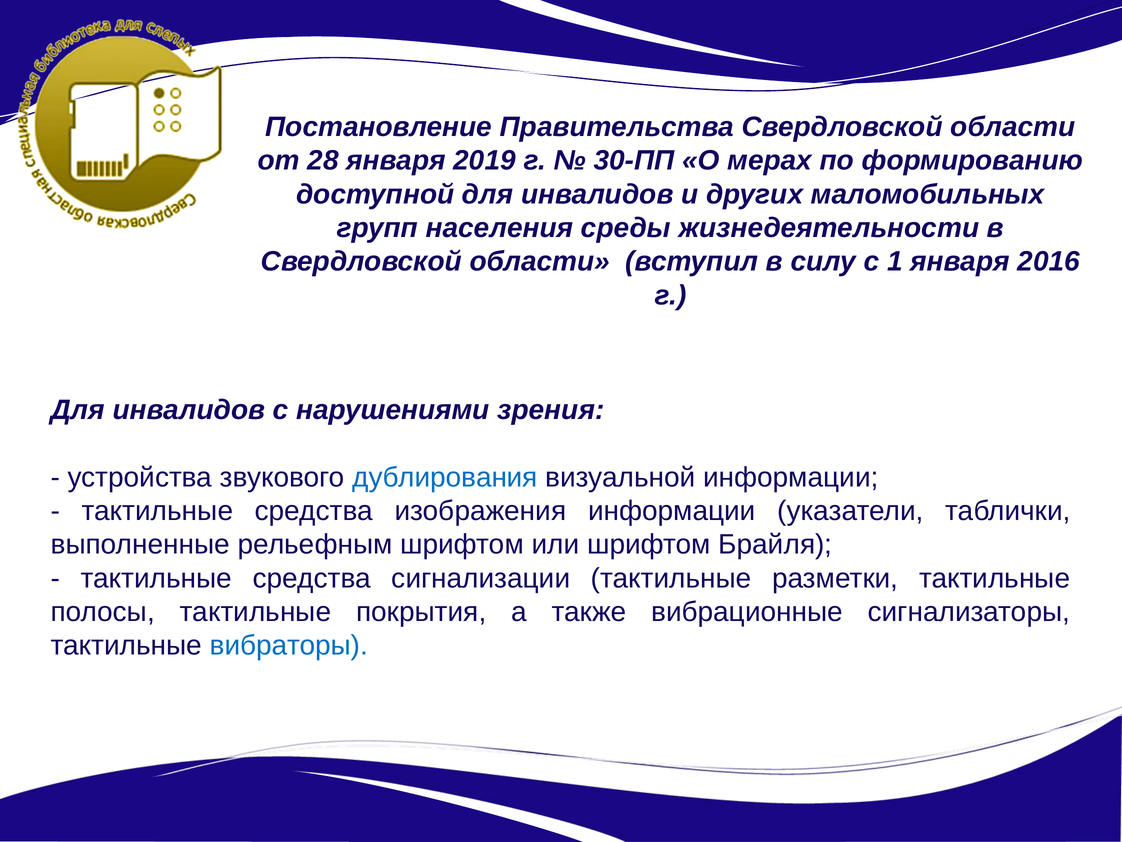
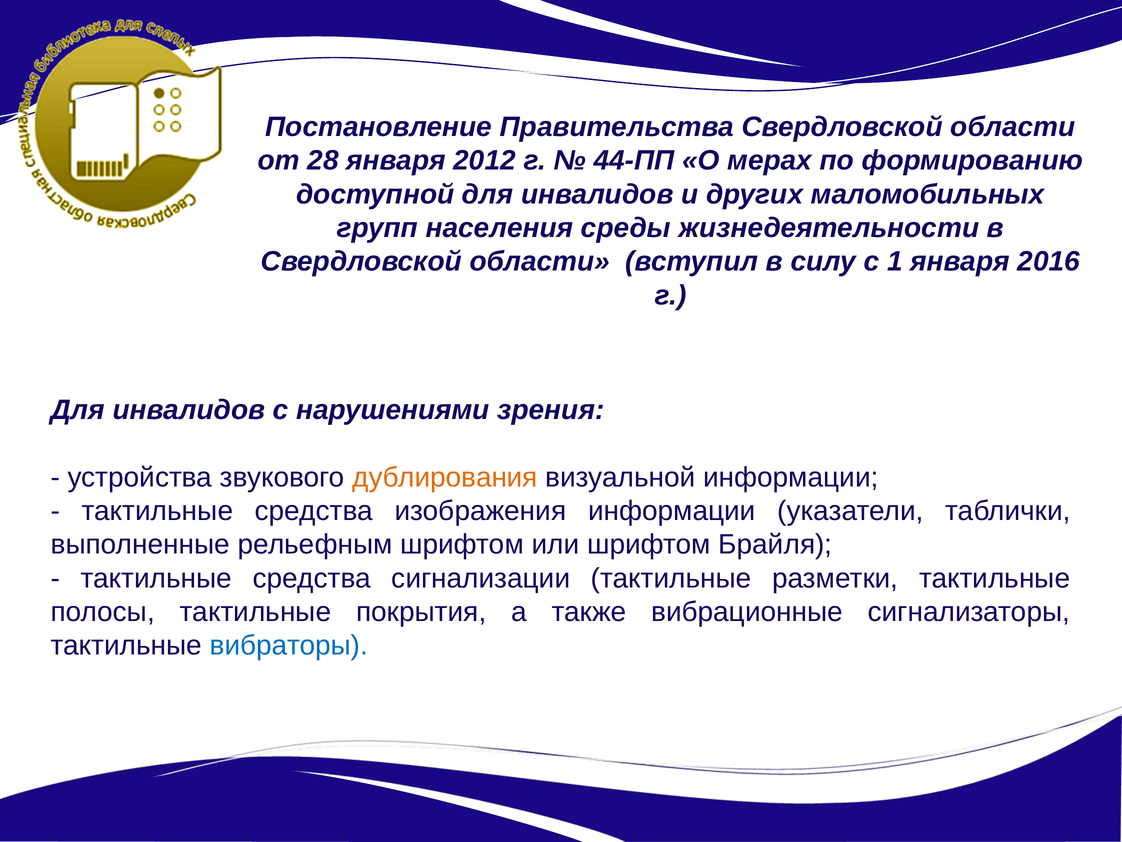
2019: 2019 -> 2012
30-ПП: 30-ПП -> 44-ПП
дублирования colour: blue -> orange
